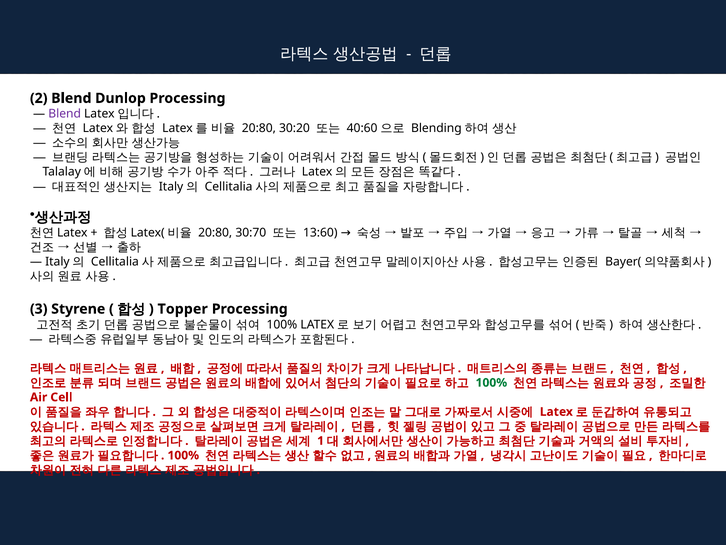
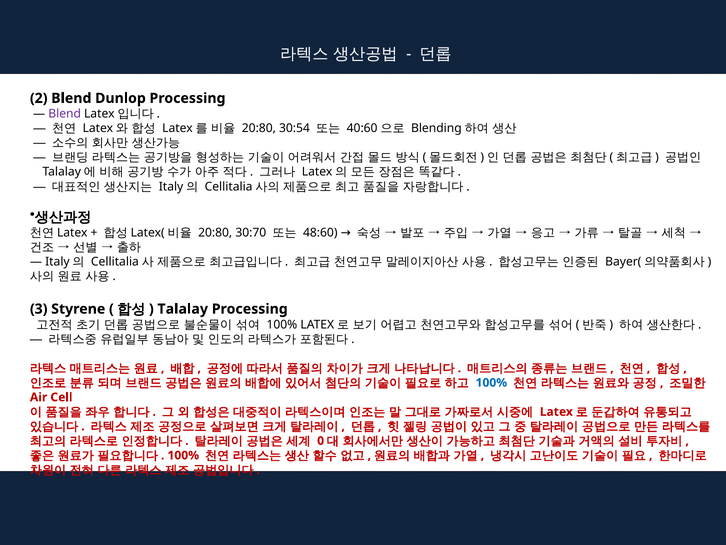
30:20: 30:20 -> 30:54
13:60: 13:60 -> 48:60
Topper: Topper -> Talalay
100% at (491, 382) colour: green -> blue
1: 1 -> 0
